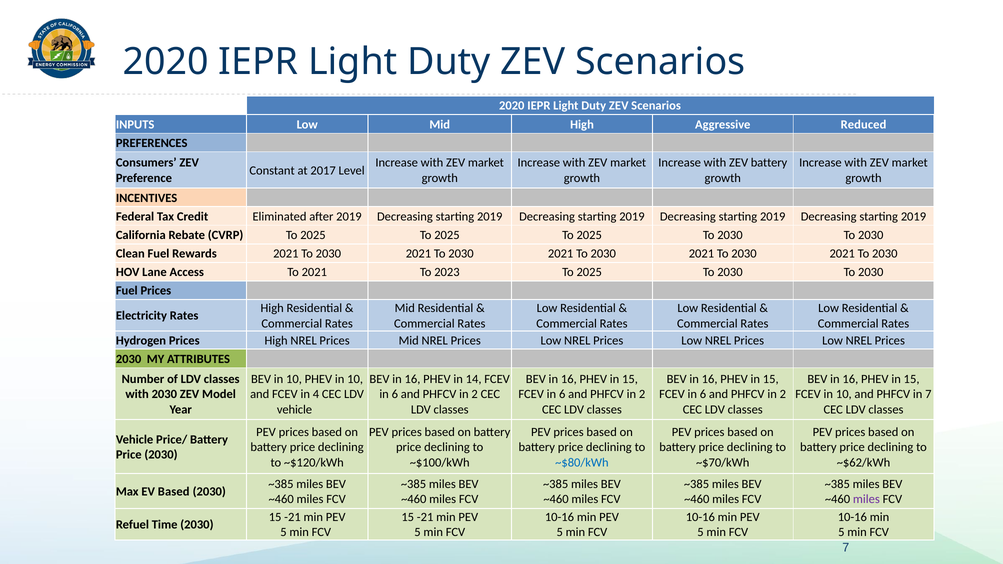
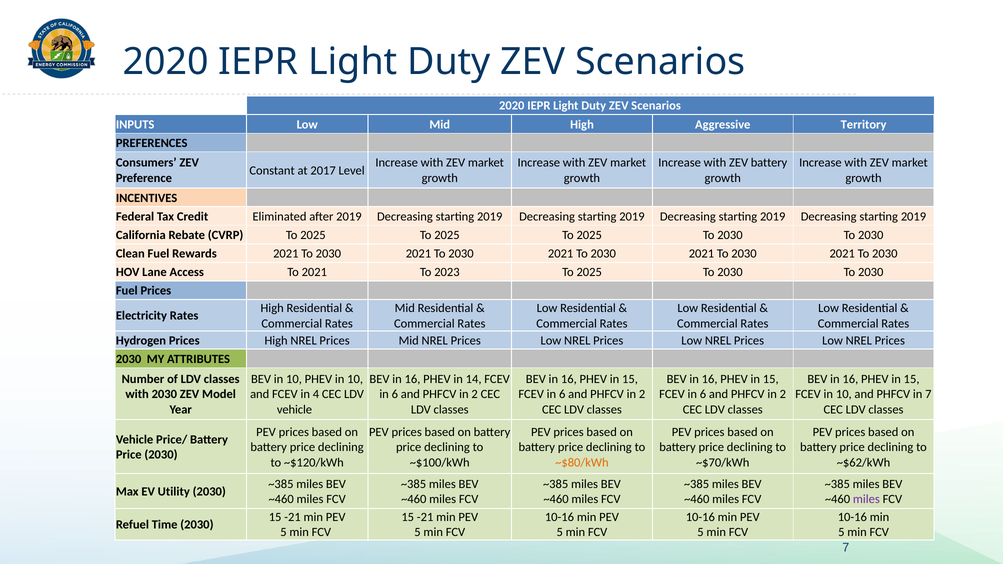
Reduced: Reduced -> Territory
~$80/kWh colour: blue -> orange
EV Based: Based -> Utility
